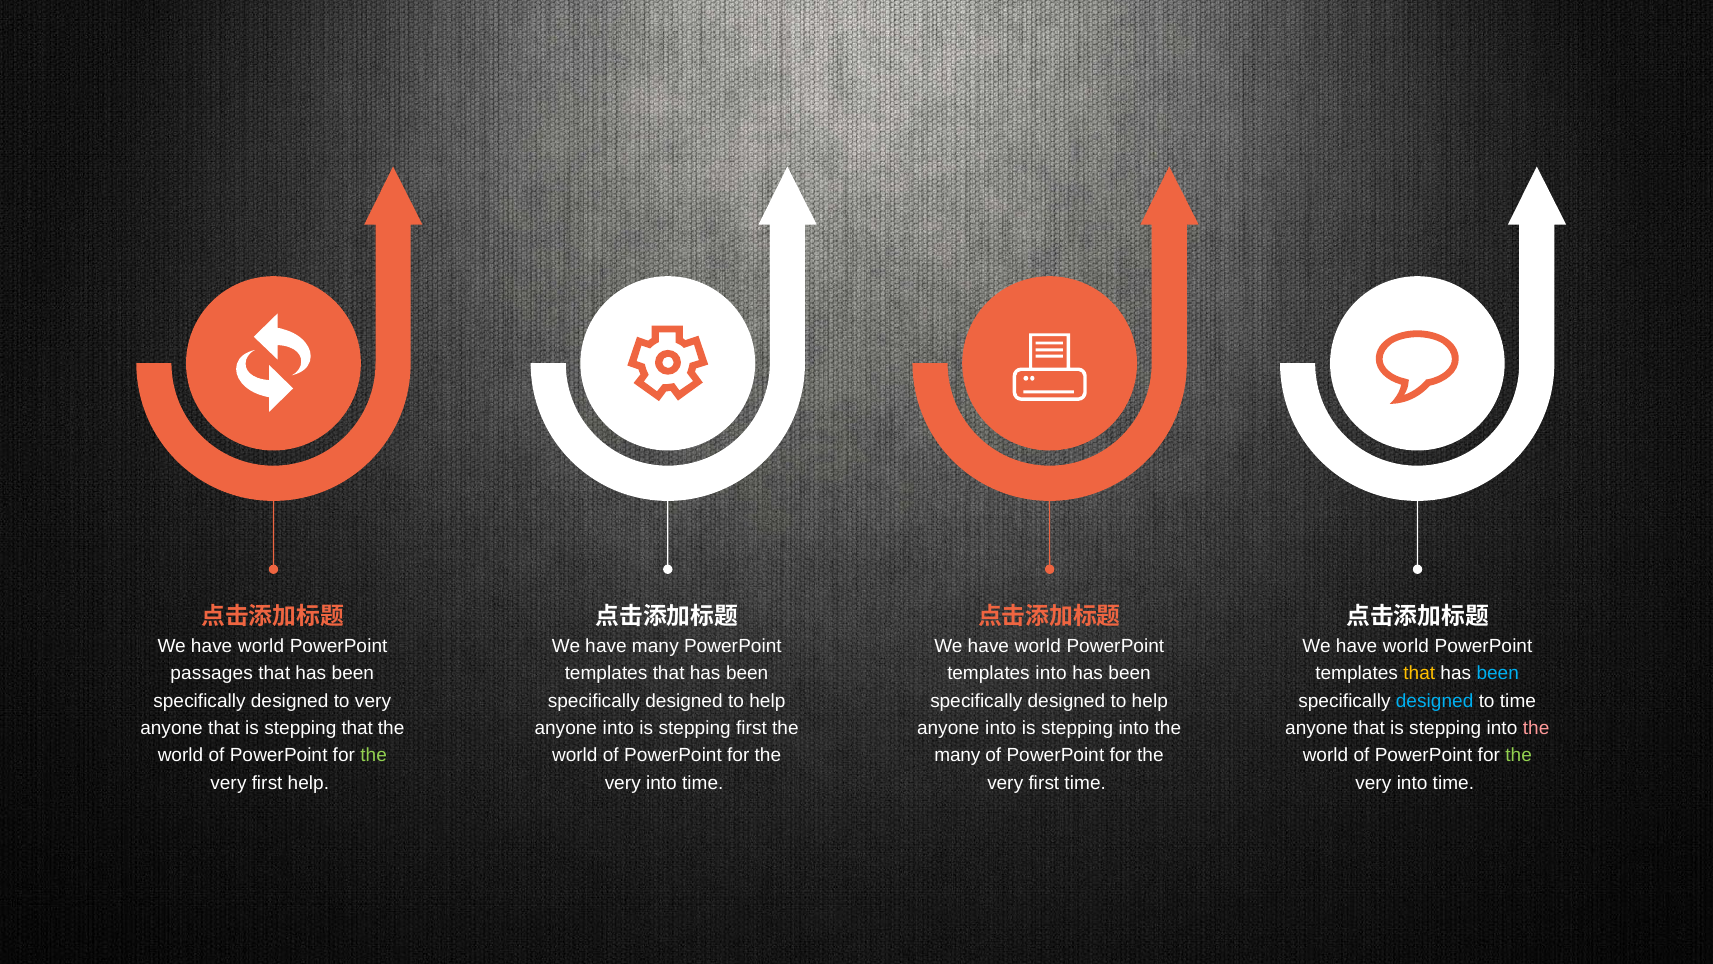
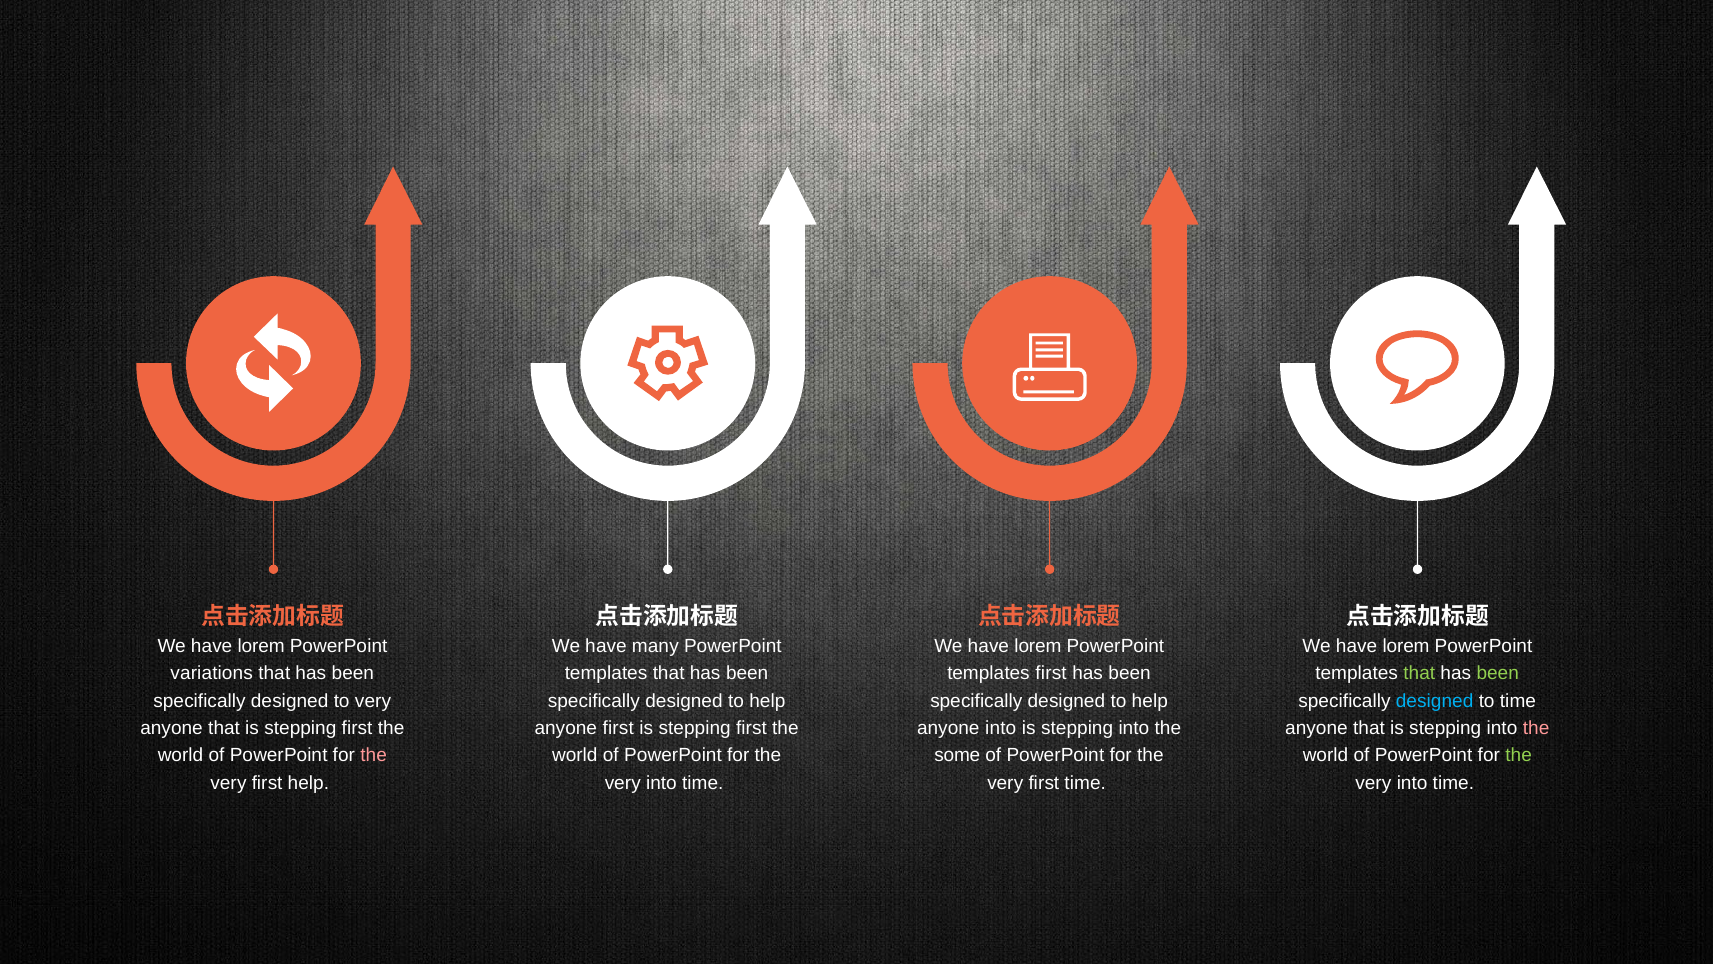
world at (261, 646): world -> lorem
world at (1038, 646): world -> lorem
world at (1406, 646): world -> lorem
passages: passages -> variations
templates into: into -> first
that at (1419, 673) colour: yellow -> light green
been at (1498, 673) colour: light blue -> light green
that is stepping that: that -> first
into at (618, 728): into -> first
the at (374, 755) colour: light green -> pink
many at (957, 755): many -> some
